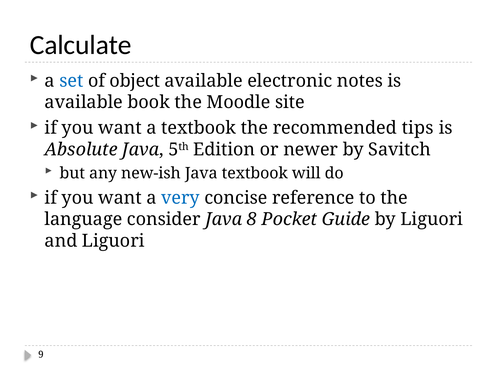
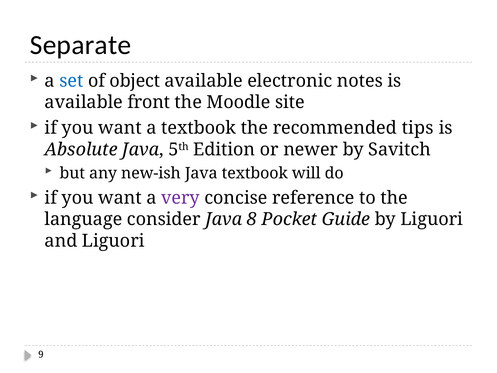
Calculate: Calculate -> Separate
book: book -> front
very colour: blue -> purple
